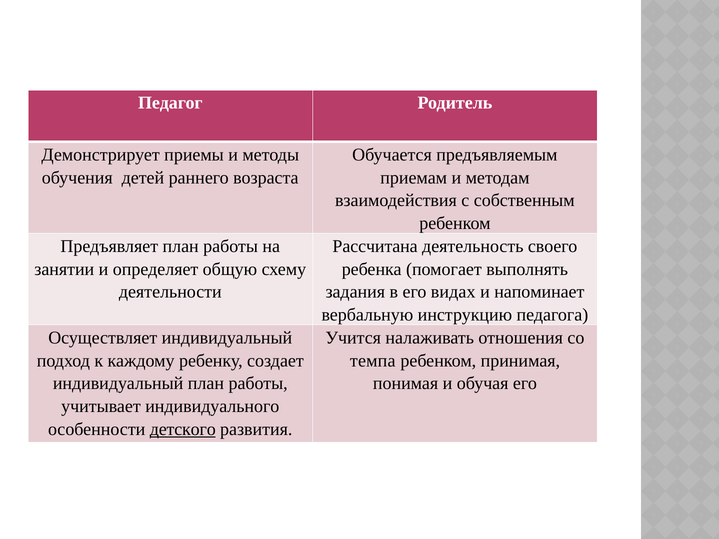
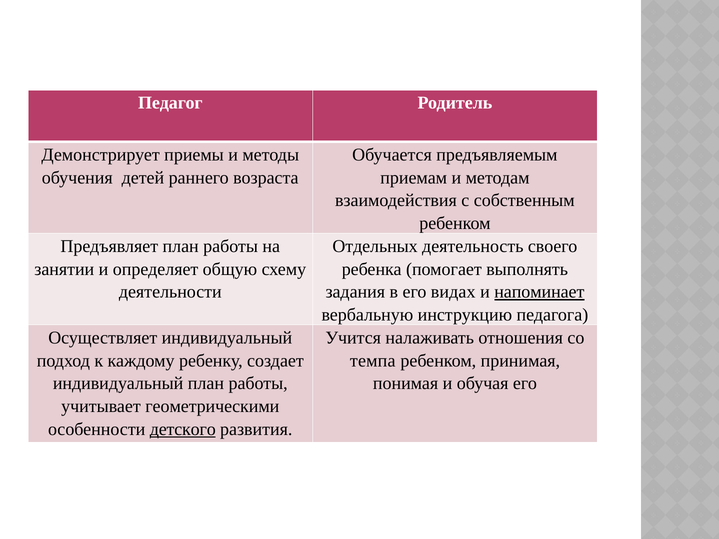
Рассчитана: Рассчитана -> Отдельных
напоминает underline: none -> present
индивидуального: индивидуального -> геометрическими
